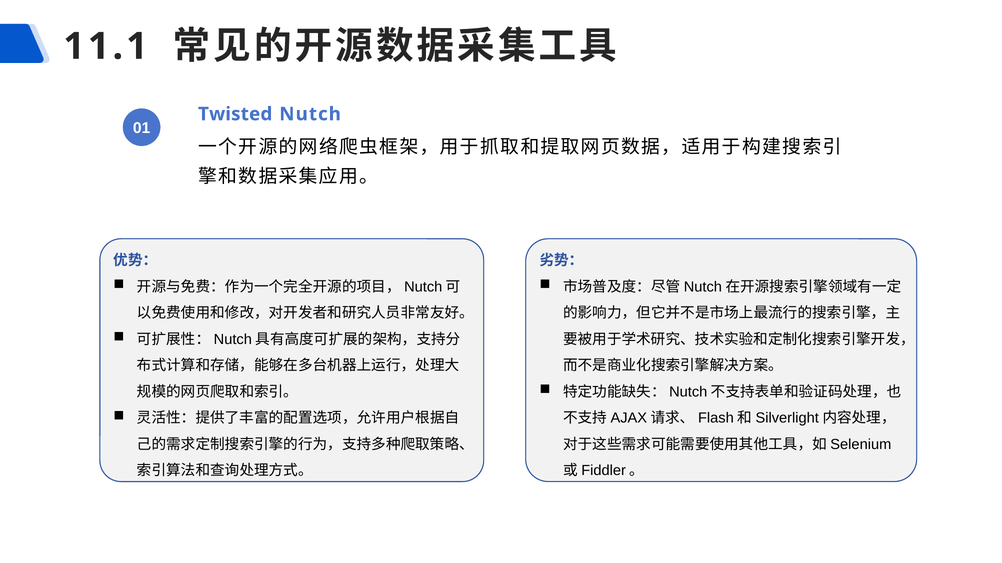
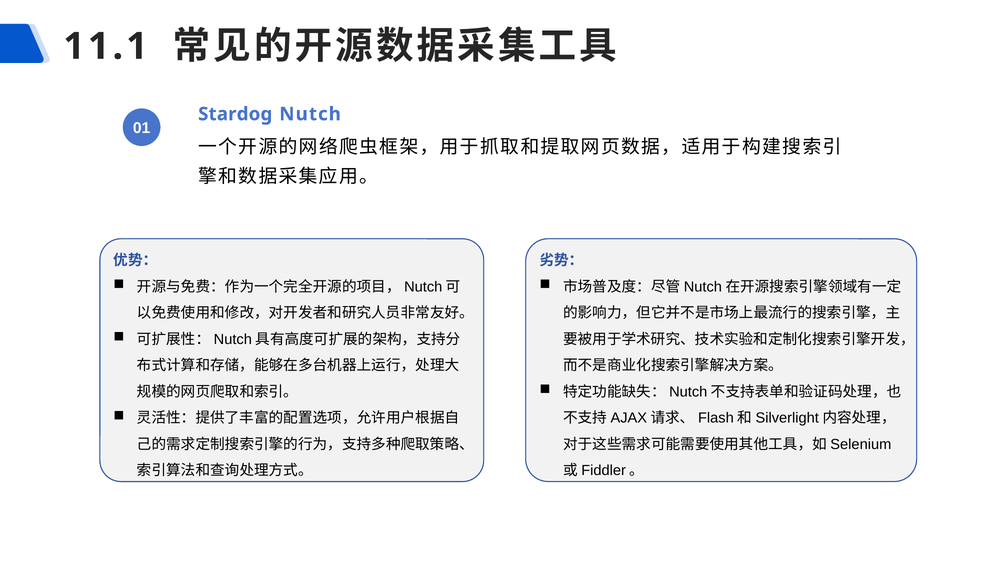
Twisted: Twisted -> Stardog
